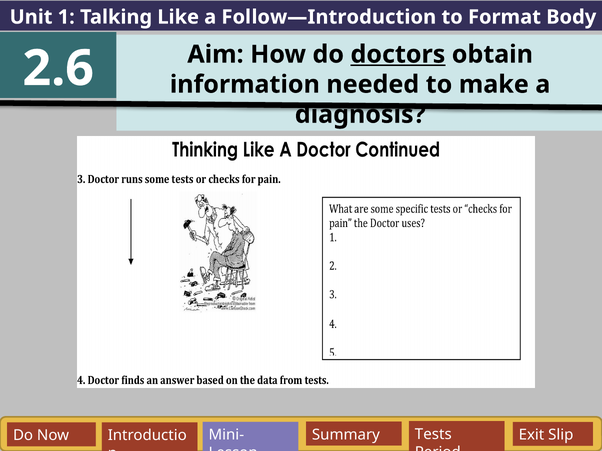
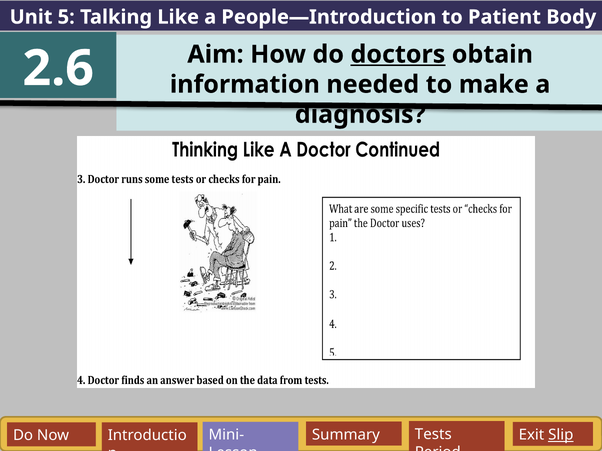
1: 1 -> 5
Follow—Introduction: Follow—Introduction -> People—Introduction
Format: Format -> Patient
Slip underline: none -> present
